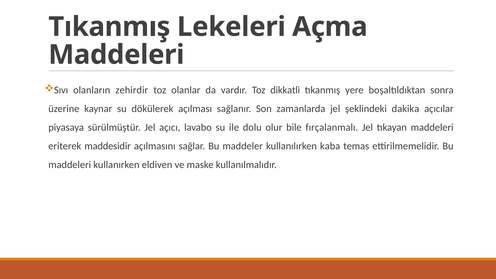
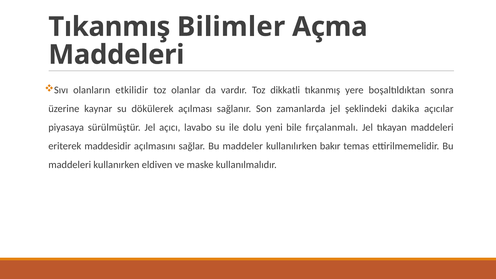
Lekeleri: Lekeleri -> Bilimler
zehirdir: zehirdir -> etkilidir
olur: olur -> yeni
kaba: kaba -> bakır
